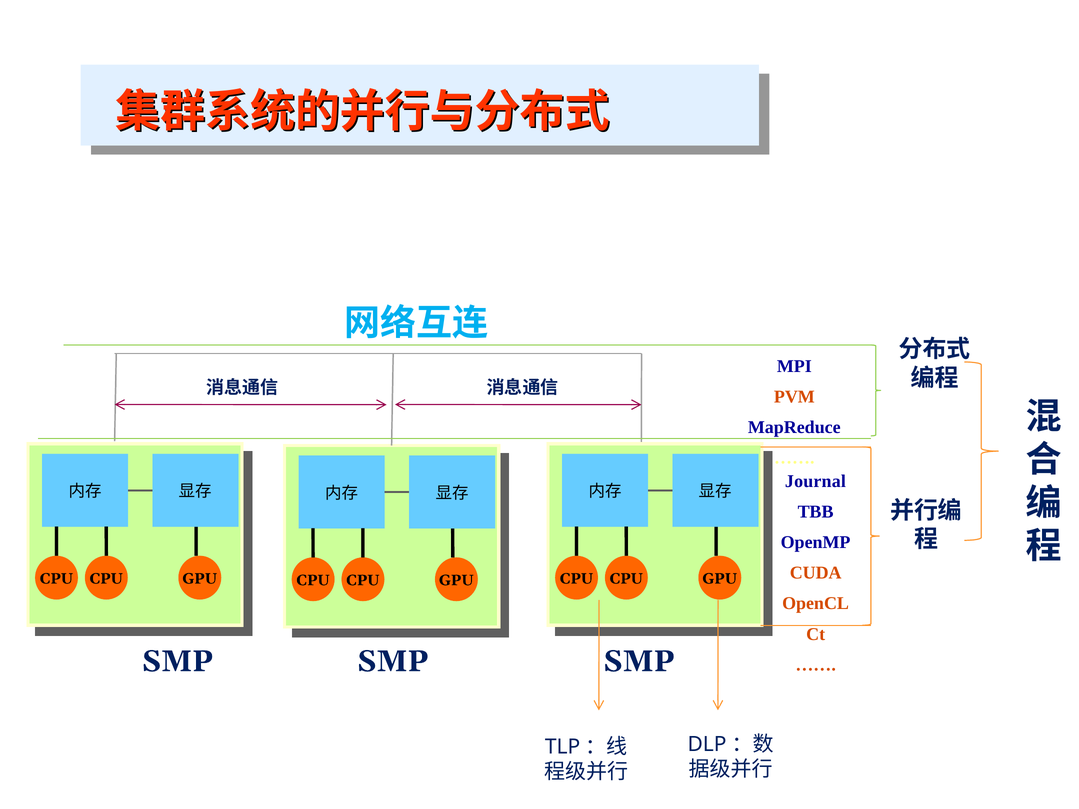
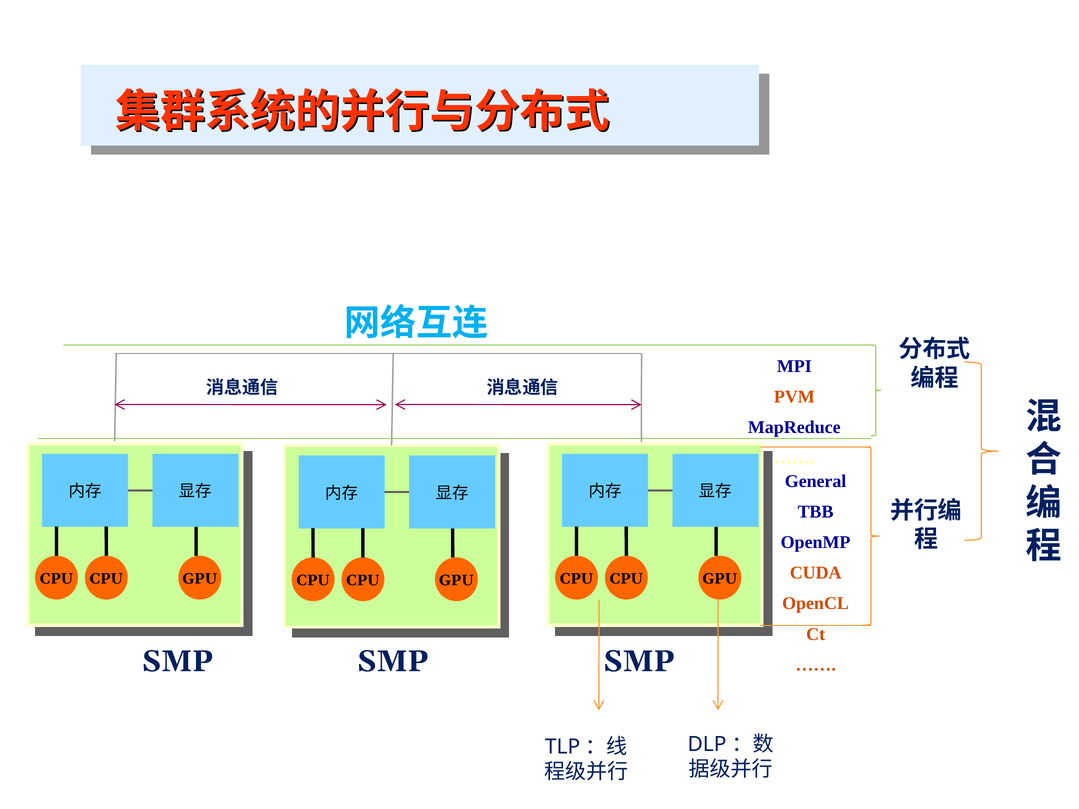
Journal: Journal -> General
